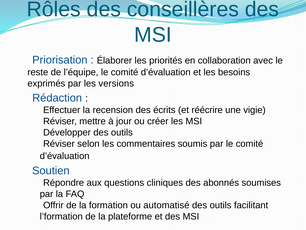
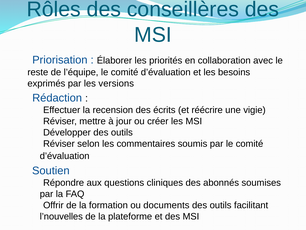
automatisé: automatisé -> documents
l’formation: l’formation -> l’nouvelles
